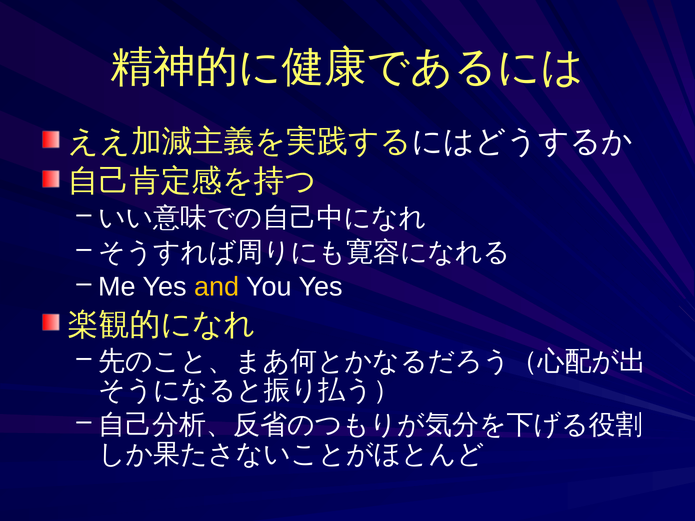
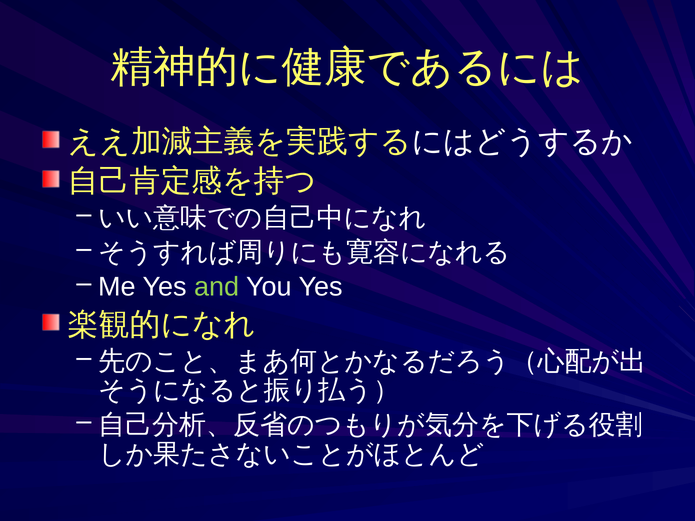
and colour: yellow -> light green
